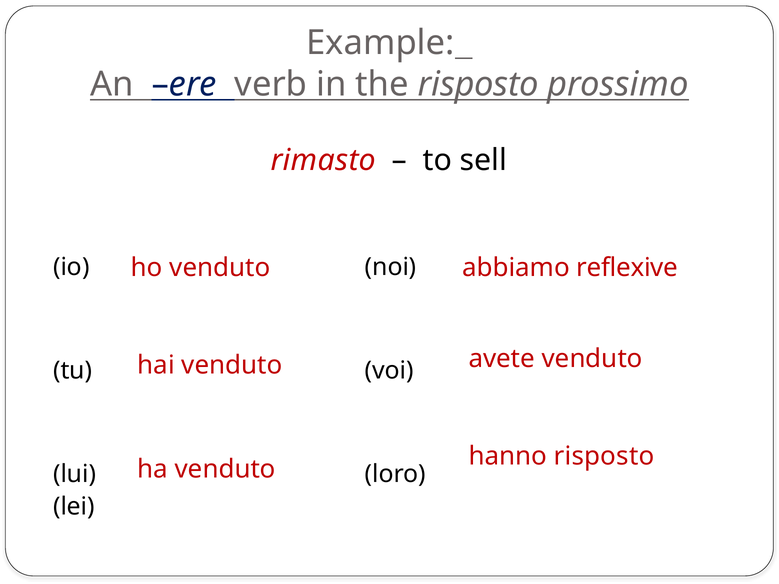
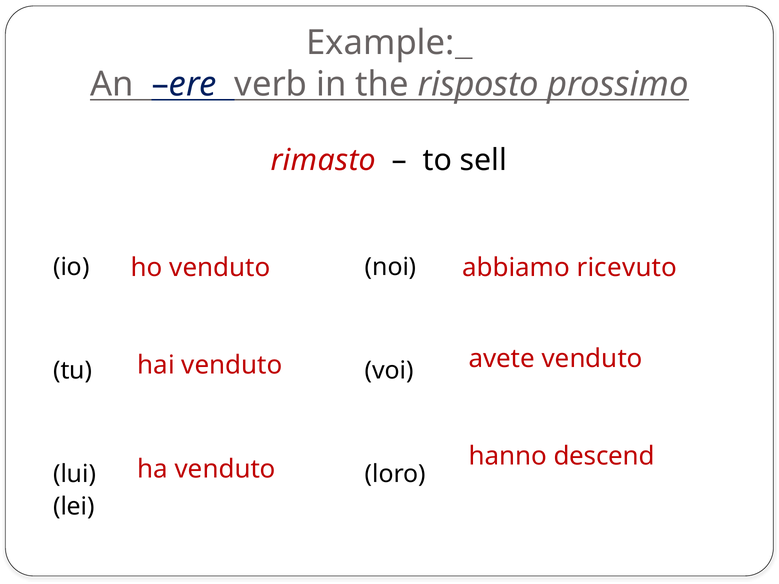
reflexive: reflexive -> ricevuto
hanno risposto: risposto -> descend
